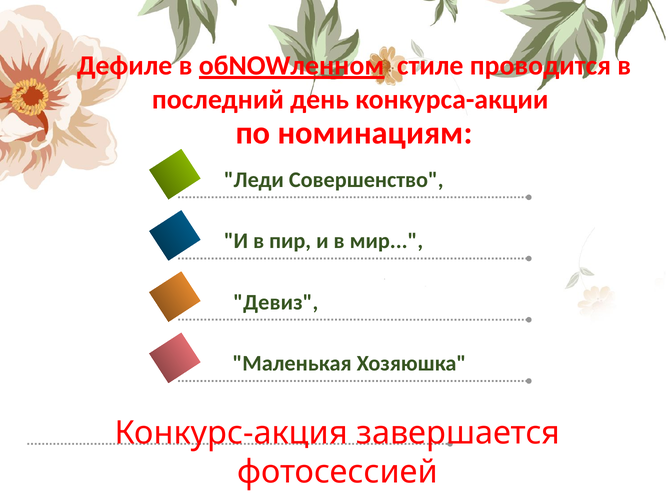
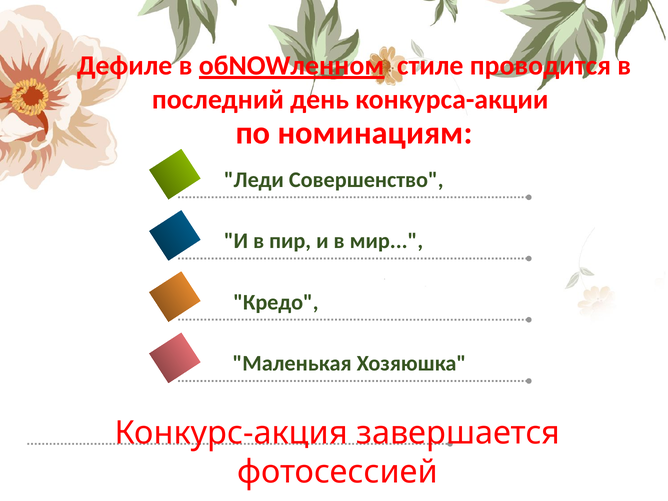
Девиз: Девиз -> Кредо
